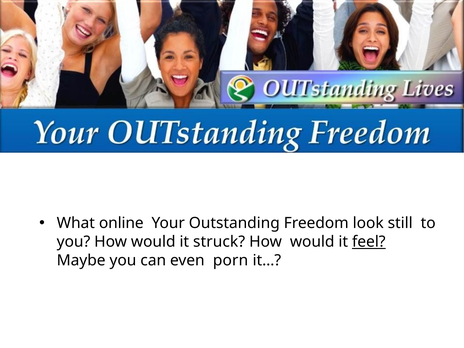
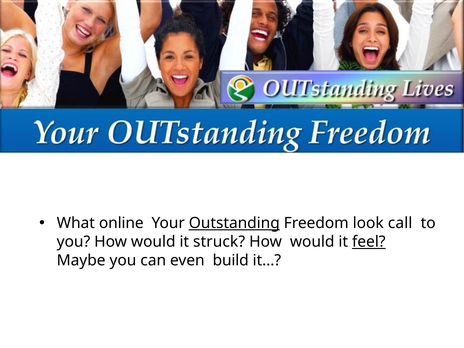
Outstanding underline: none -> present
still: still -> call
porn: porn -> build
